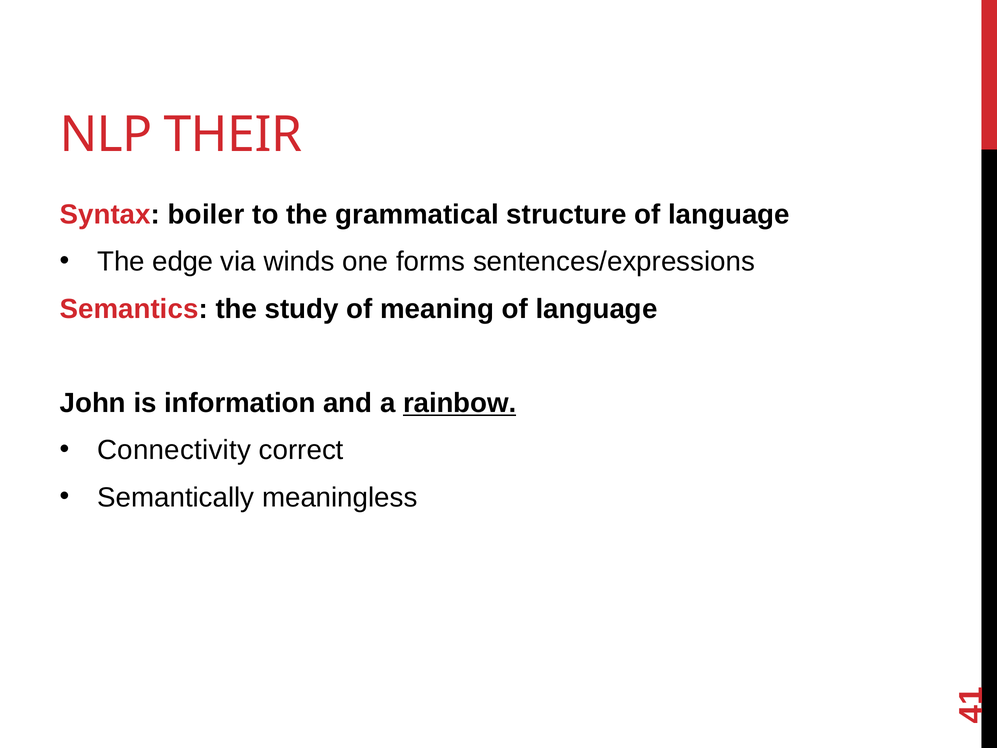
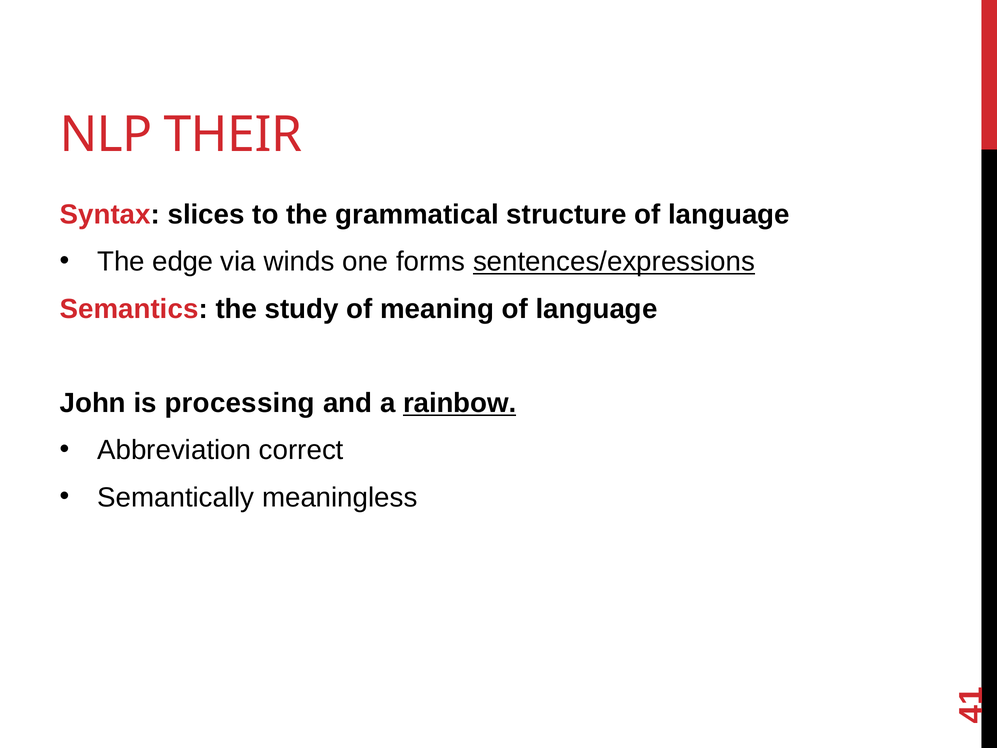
boiler: boiler -> slices
sentences/expressions underline: none -> present
information: information -> processing
Connectivity: Connectivity -> Abbreviation
